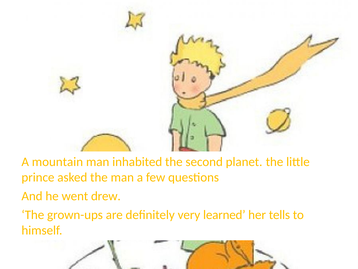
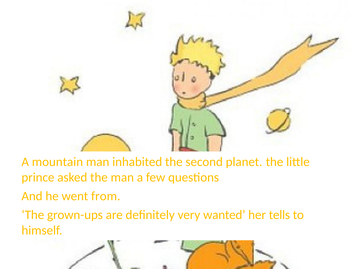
drew: drew -> from
learned: learned -> wanted
